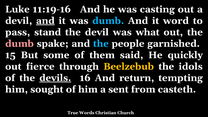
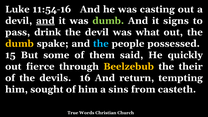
11:19-16: 11:19-16 -> 11:54-16
dumb at (108, 21) colour: light blue -> light green
word: word -> signs
stand: stand -> drink
dumb at (20, 44) colour: pink -> yellow
garnished: garnished -> possessed
idols: idols -> their
devils underline: present -> none
sent: sent -> sins
